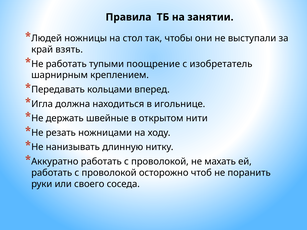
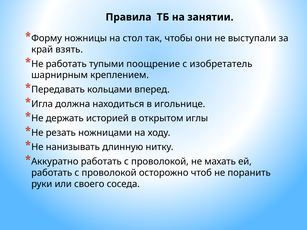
Людей: Людей -> Форму
швейные: швейные -> историей
нити: нити -> иглы
